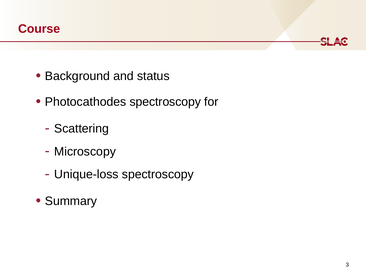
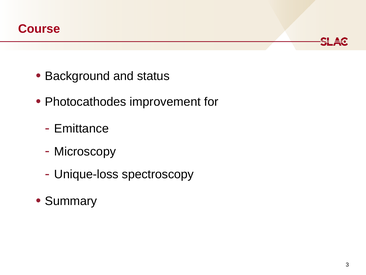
Photocathodes spectroscopy: spectroscopy -> improvement
Scattering: Scattering -> Emittance
